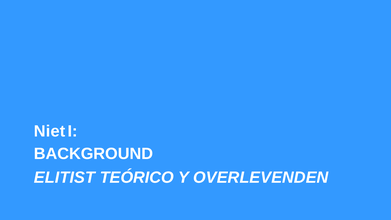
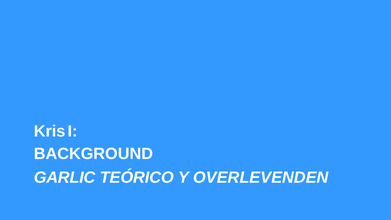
Niet: Niet -> Kris
ELITIST: ELITIST -> GARLIC
